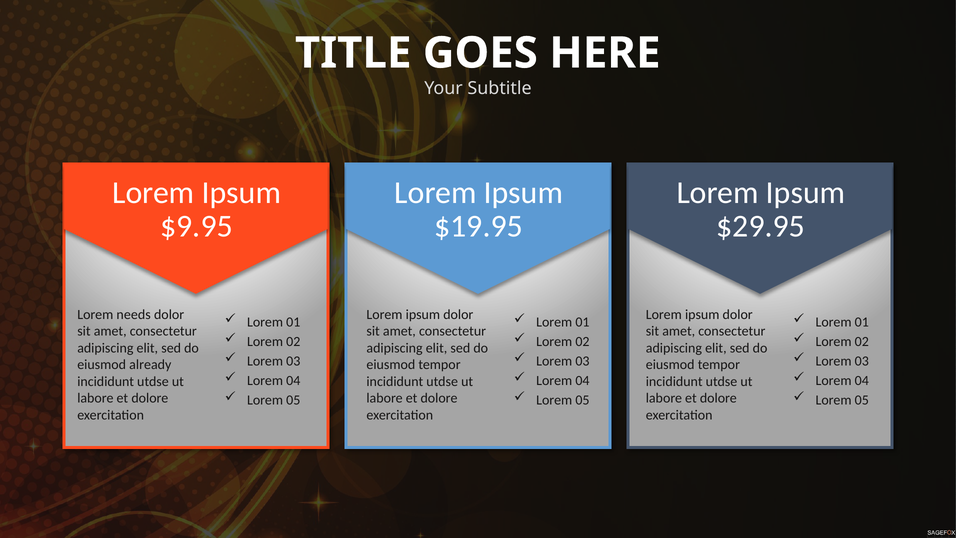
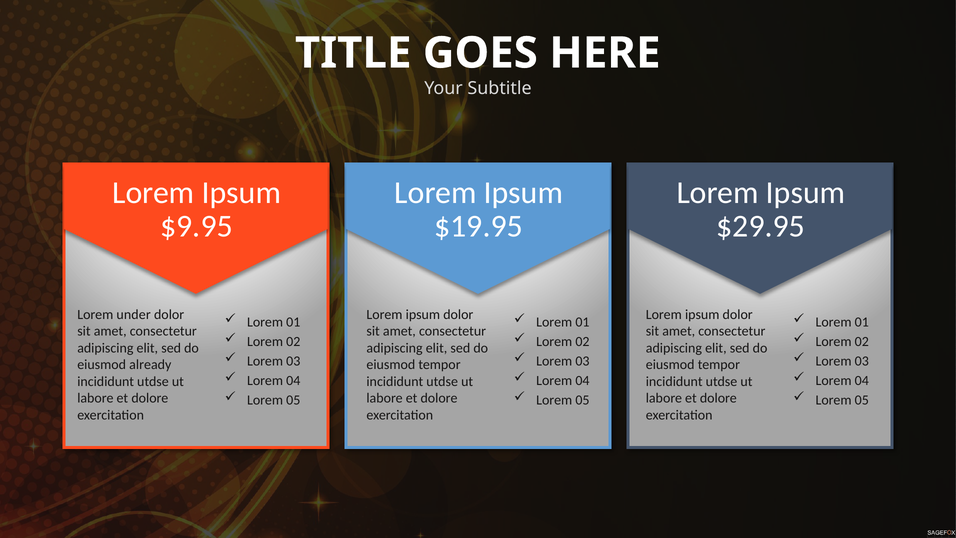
needs: needs -> under
